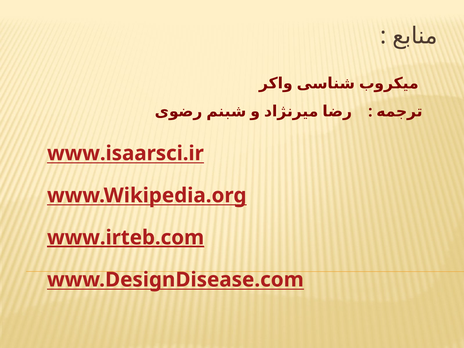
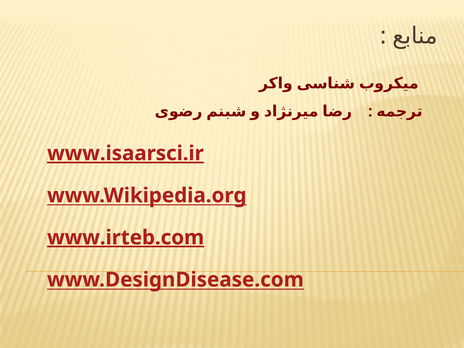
www.isaarsci.ir underline: none -> present
